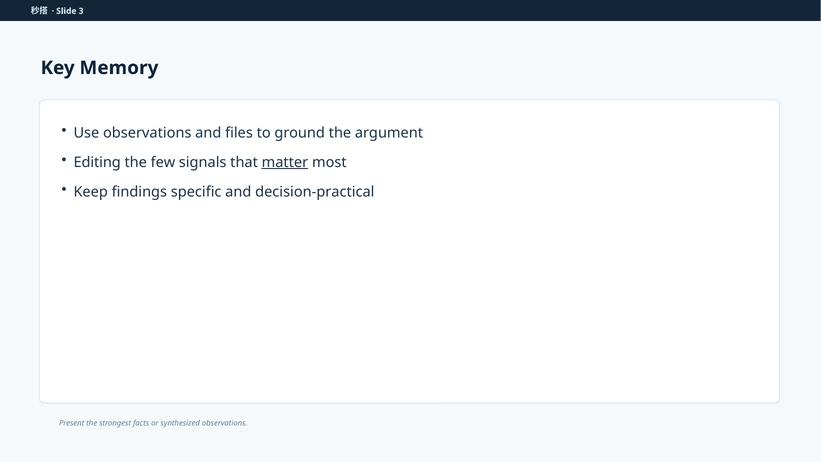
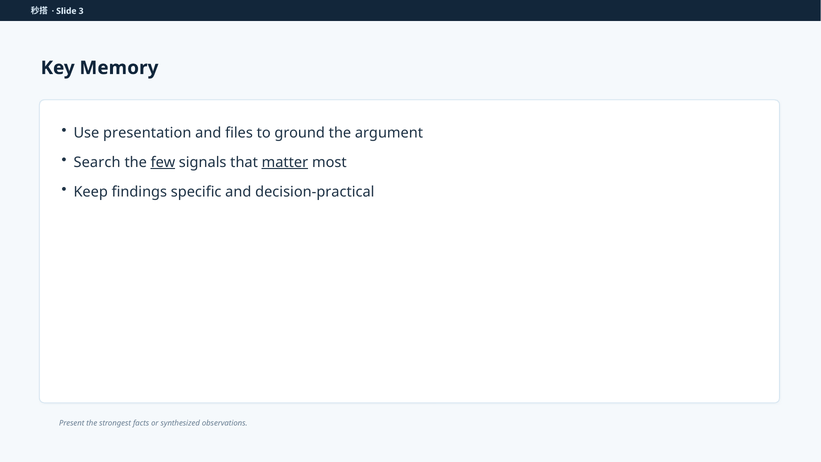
Use observations: observations -> presentation
Editing: Editing -> Search
few underline: none -> present
